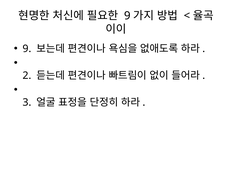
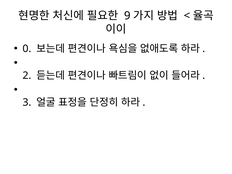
9 at (27, 49): 9 -> 0
